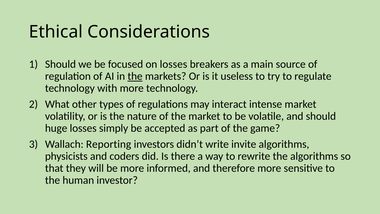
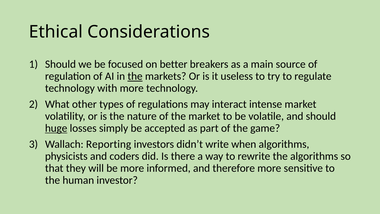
on losses: losses -> better
huge underline: none -> present
invite: invite -> when
